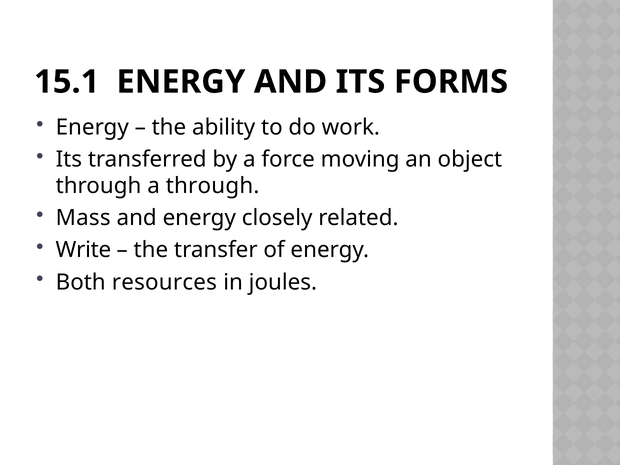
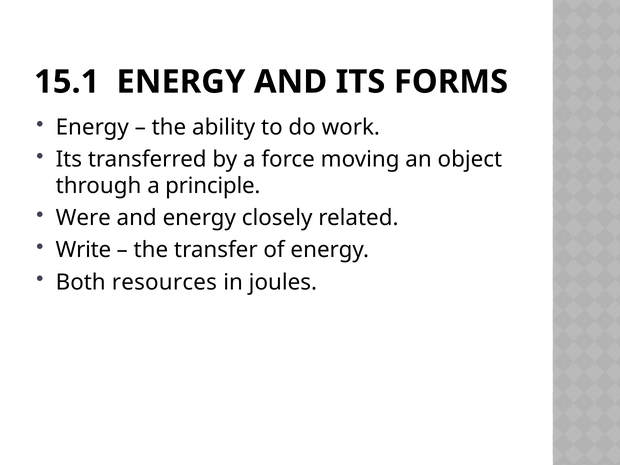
a through: through -> principle
Mass: Mass -> Were
